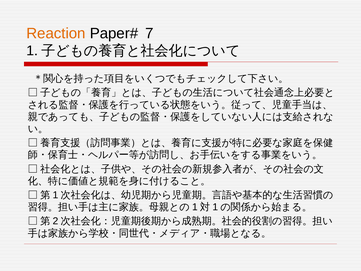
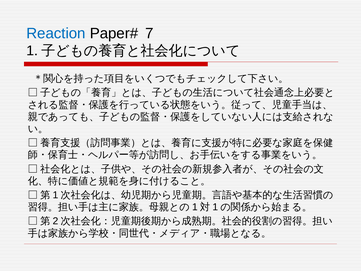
Reaction colour: orange -> blue
